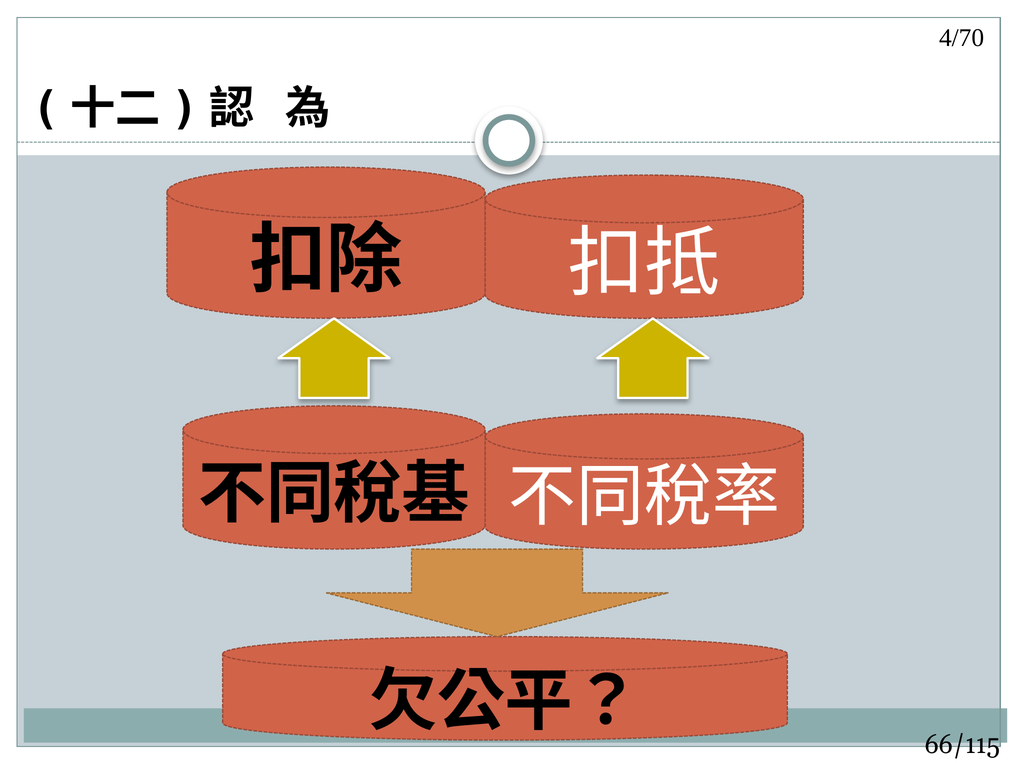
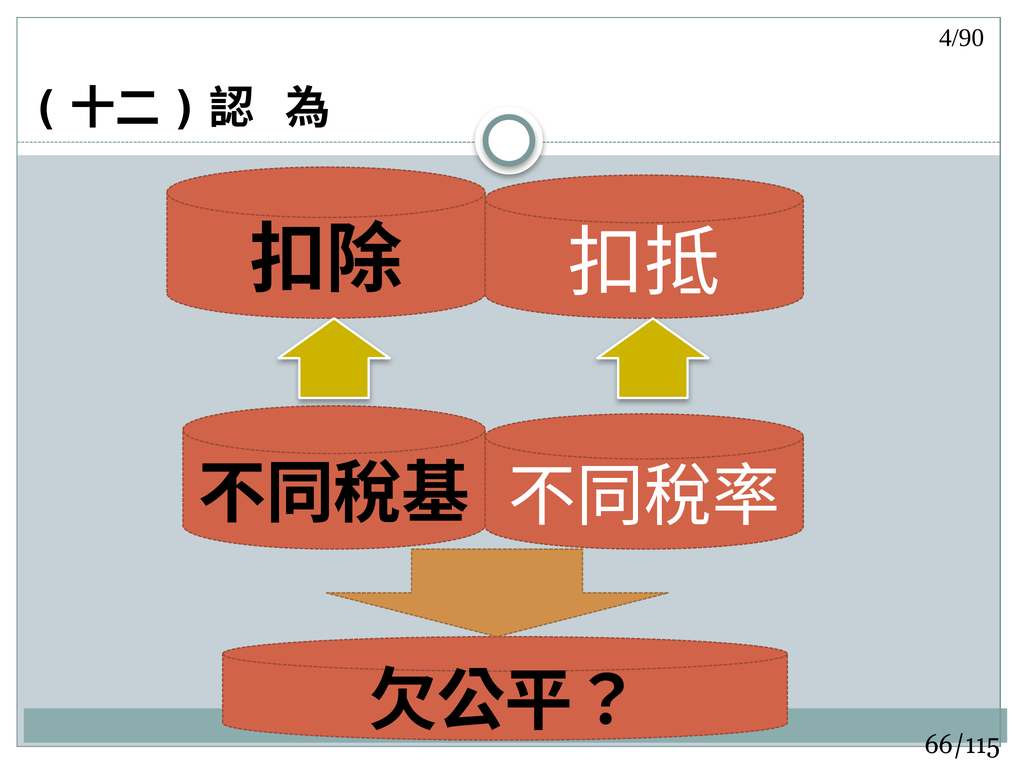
4/70: 4/70 -> 4/90
